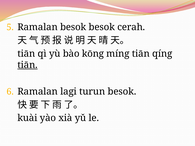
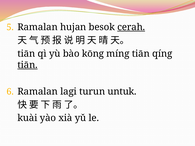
Ramalan besok: besok -> hujan
cerah underline: none -> present
turun besok: besok -> untuk
